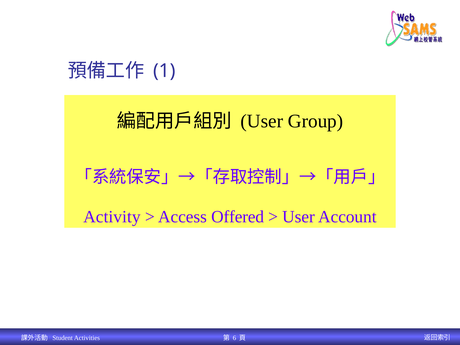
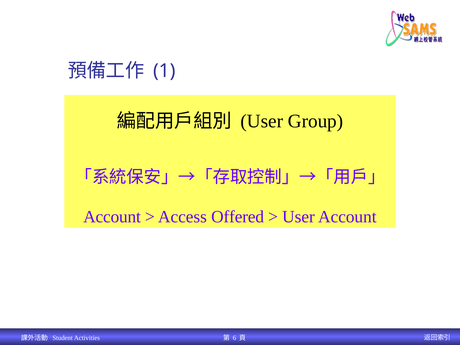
Activity at (112, 217): Activity -> Account
